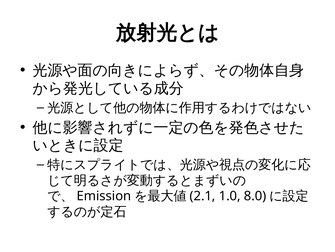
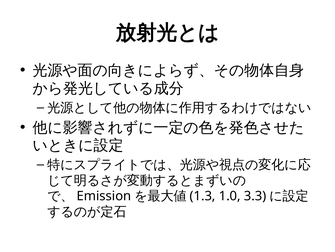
2.1: 2.1 -> 1.3
8.0: 8.0 -> 3.3
